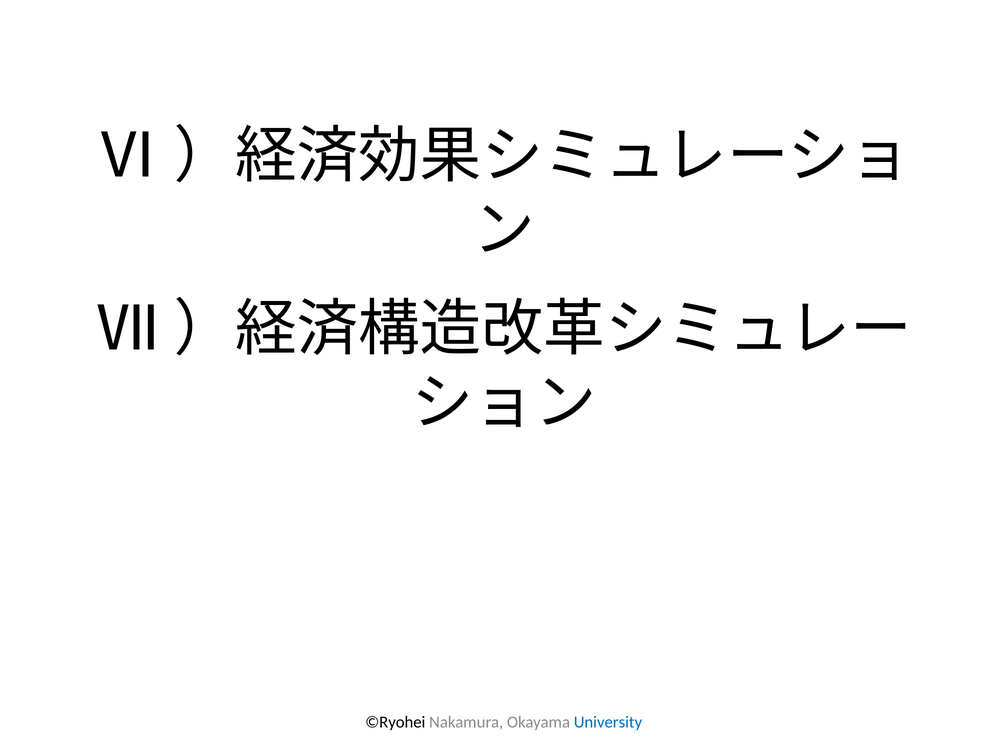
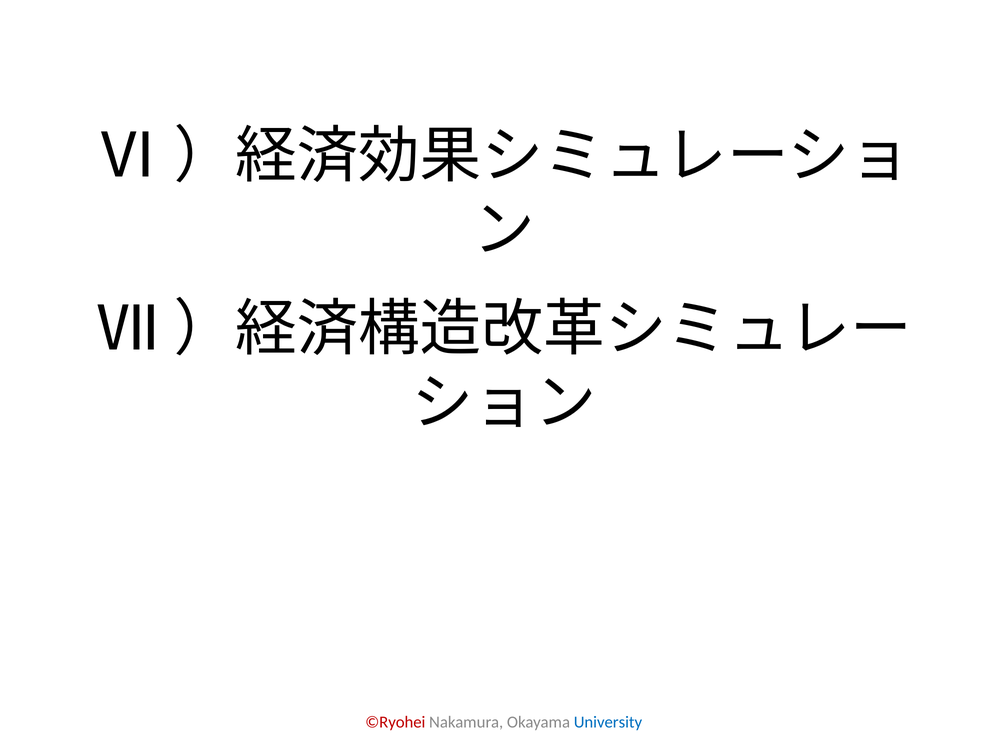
©Ryohei colour: black -> red
